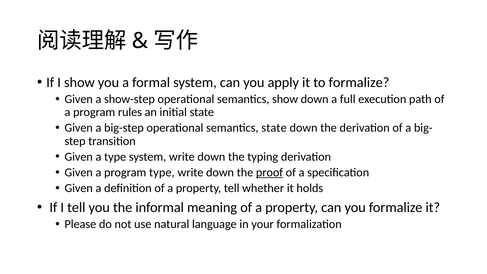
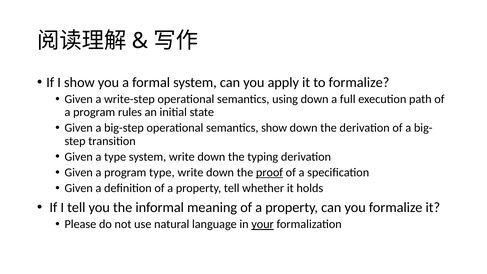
show-step: show-step -> write-step
semantics show: show -> using
semantics state: state -> show
your underline: none -> present
